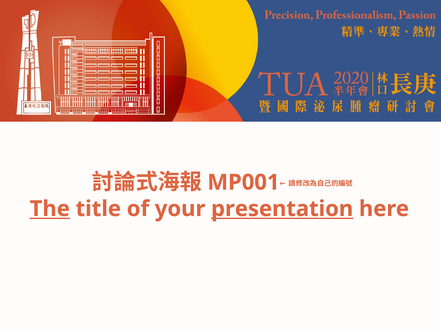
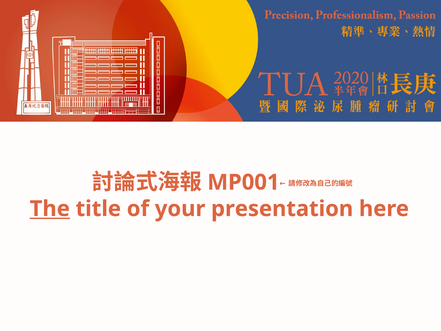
presentation underline: present -> none
